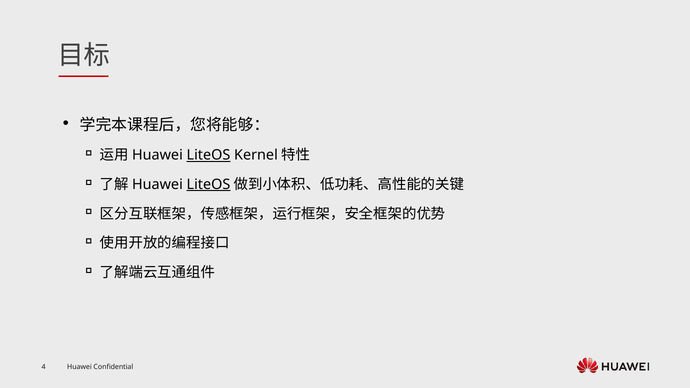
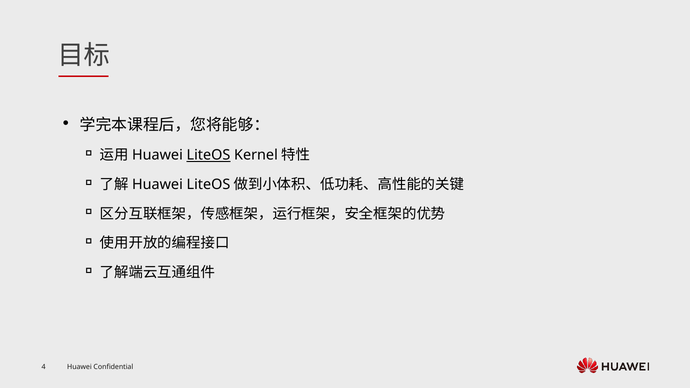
LiteOS at (208, 185) underline: present -> none
